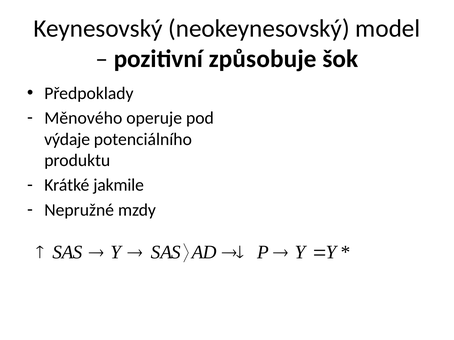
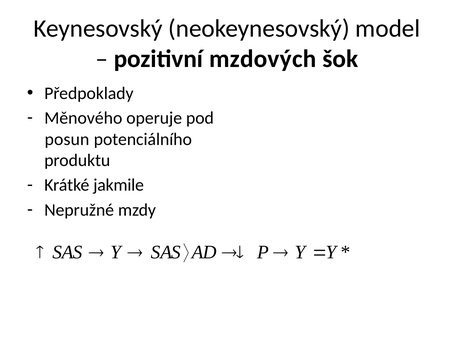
způsobuje: způsobuje -> mzdových
výdaje: výdaje -> posun
